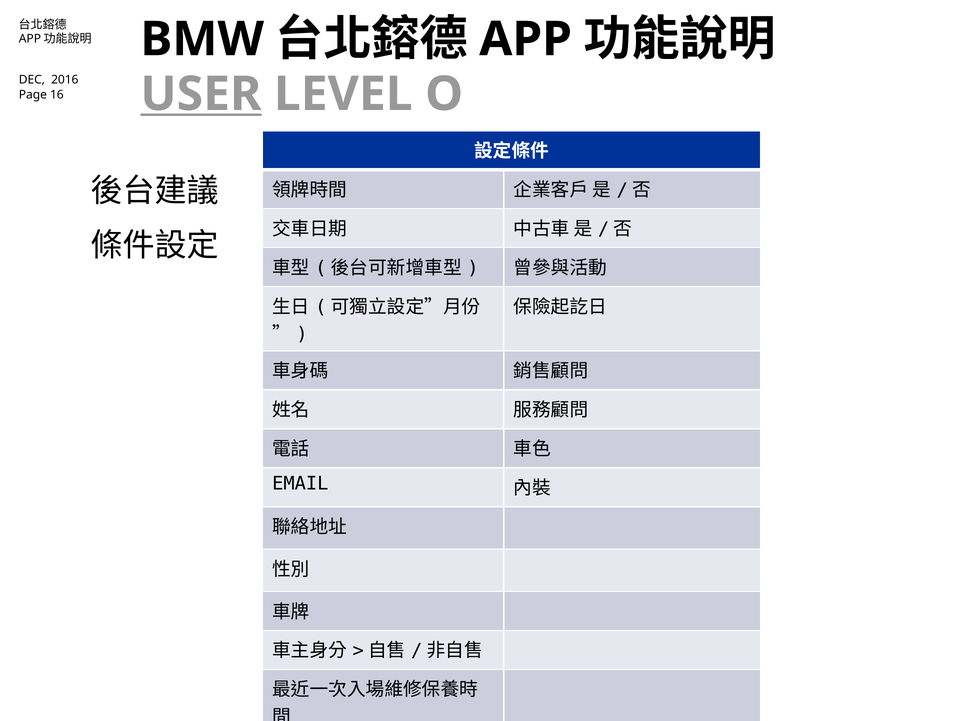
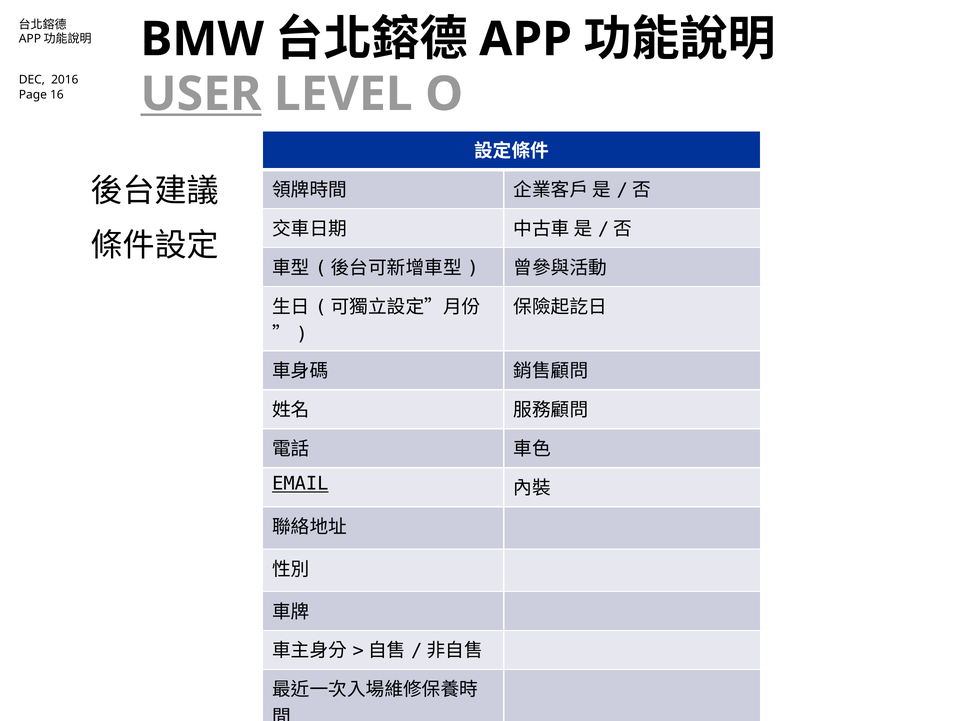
EMAIL underline: none -> present
